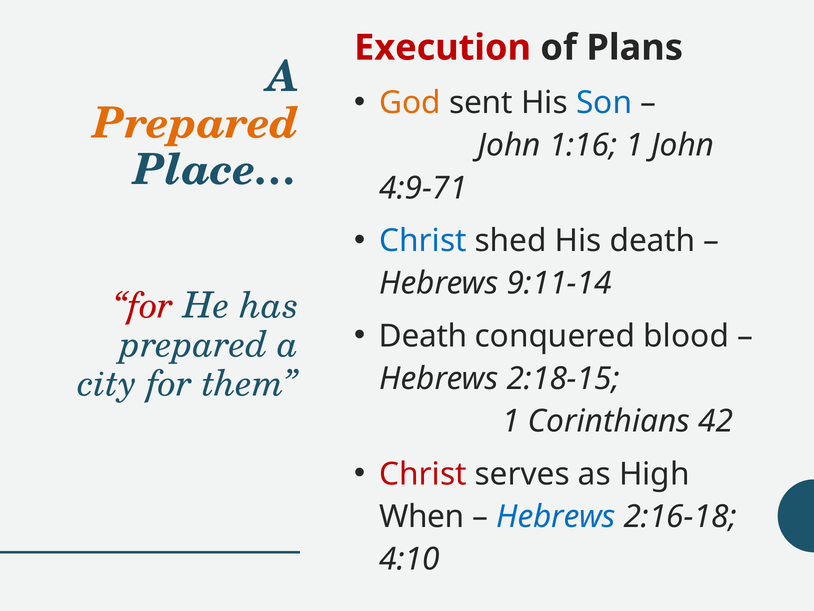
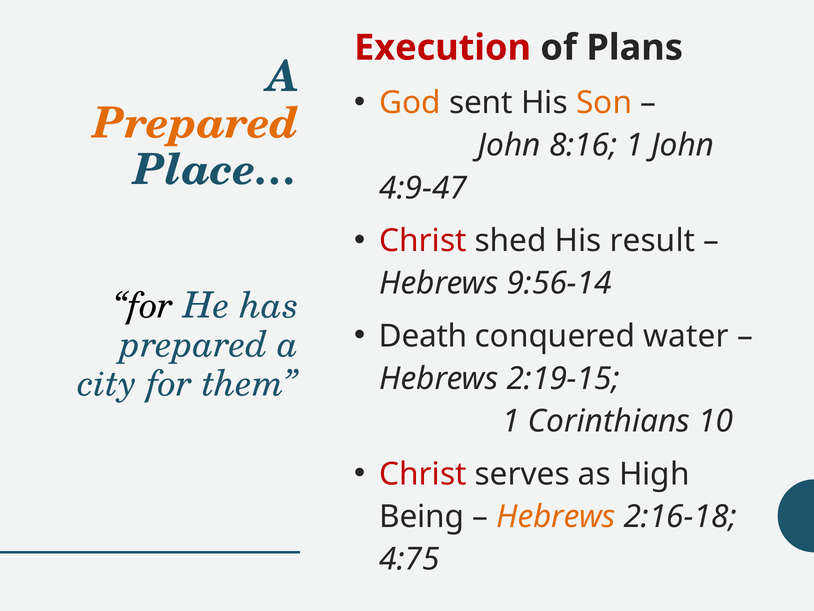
Son colour: blue -> orange
1:16: 1:16 -> 8:16
4:9-71: 4:9-71 -> 4:9-47
Christ at (423, 241) colour: blue -> red
His death: death -> result
9:11-14: 9:11-14 -> 9:56-14
for at (144, 305) colour: red -> black
blood: blood -> water
2:18-15: 2:18-15 -> 2:19-15
42: 42 -> 10
When: When -> Being
Hebrews at (556, 516) colour: blue -> orange
4:10: 4:10 -> 4:75
